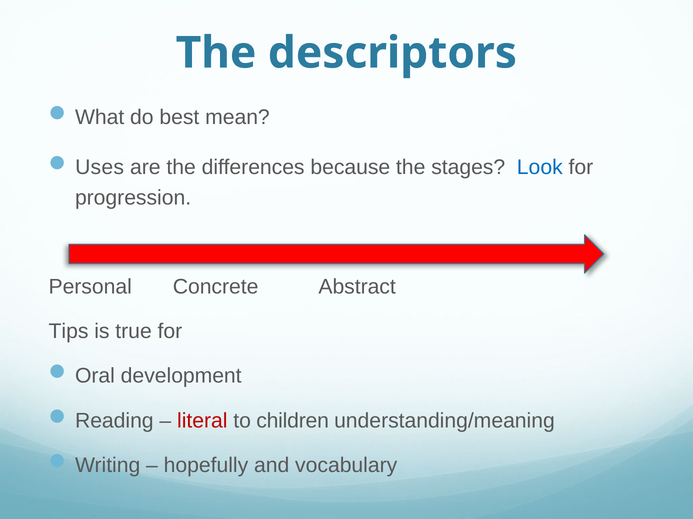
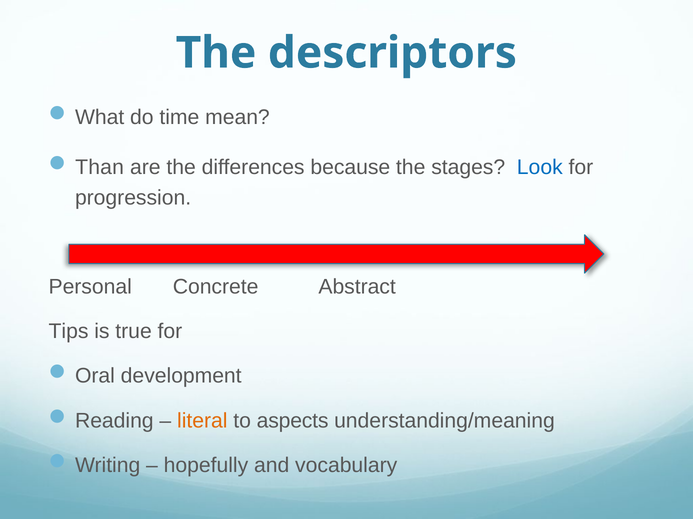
best: best -> time
Uses: Uses -> Than
literal colour: red -> orange
children: children -> aspects
